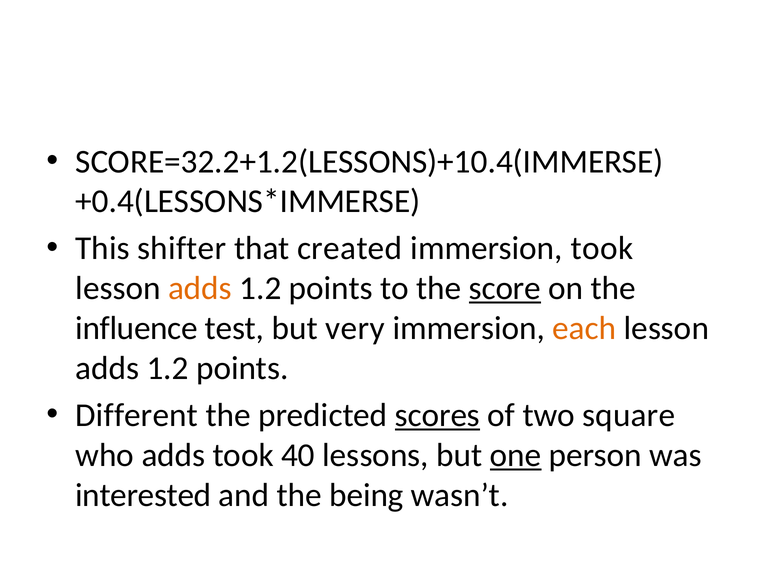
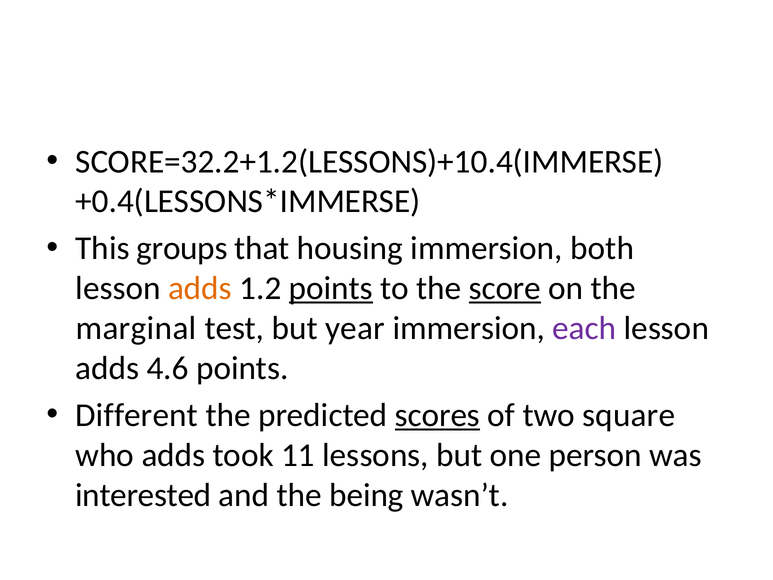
shifter: shifter -> groups
created: created -> housing
immersion took: took -> both
points at (331, 288) underline: none -> present
influence: influence -> marginal
very: very -> year
each colour: orange -> purple
1.2 at (168, 368): 1.2 -> 4.6
40: 40 -> 11
one underline: present -> none
